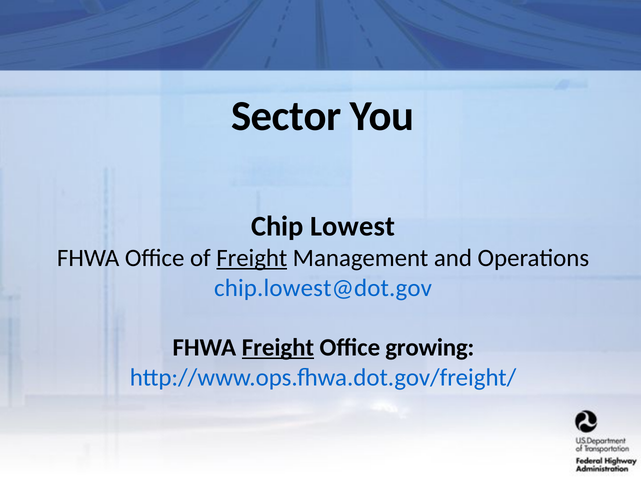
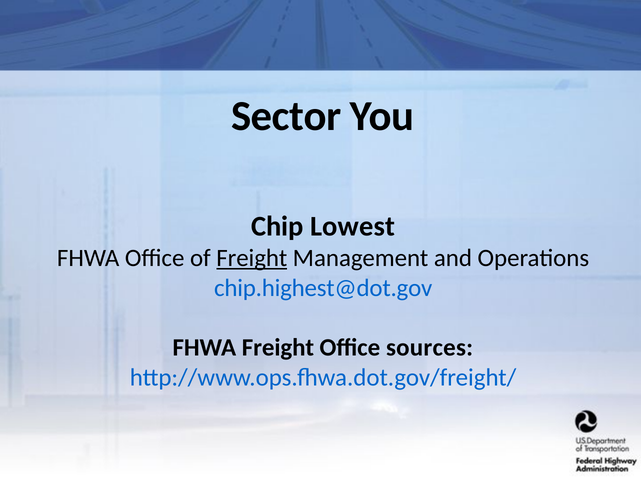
chip.lowest@dot.gov: chip.lowest@dot.gov -> chip.highest@dot.gov
Freight at (278, 348) underline: present -> none
growing: growing -> sources
